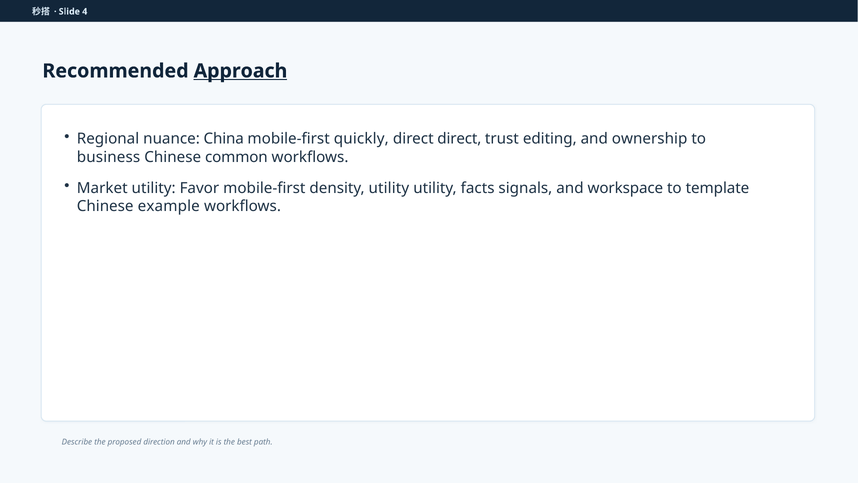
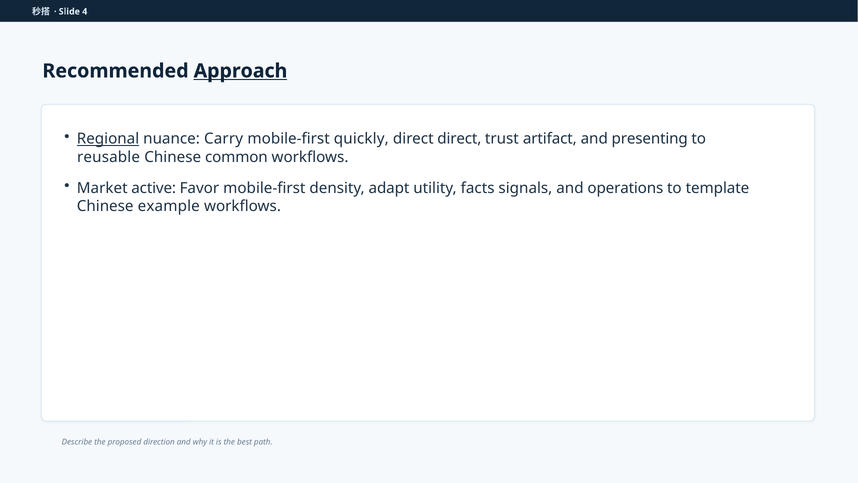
Regional underline: none -> present
China: China -> Carry
editing: editing -> artifact
ownership: ownership -> presenting
business: business -> reusable
Market utility: utility -> active
density utility: utility -> adapt
workspace: workspace -> operations
